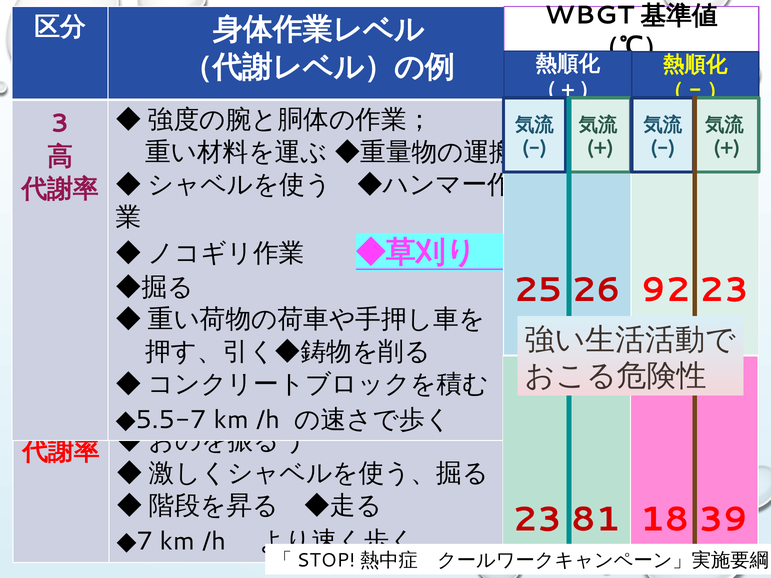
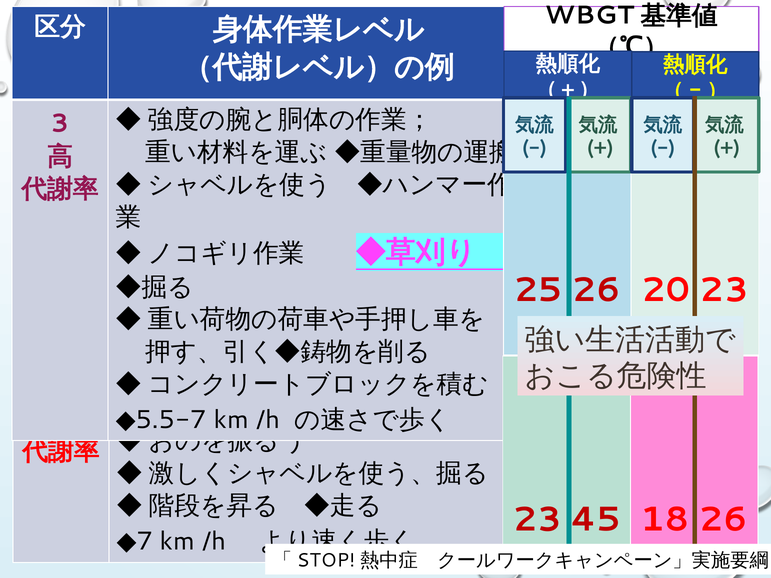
92: 92 -> 20
81: 81 -> 45
18 39: 39 -> 26
